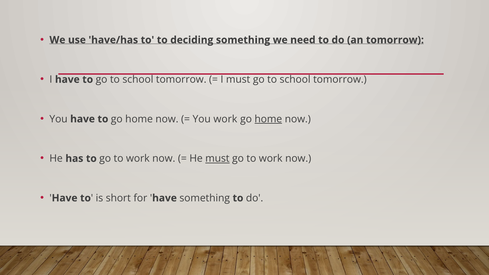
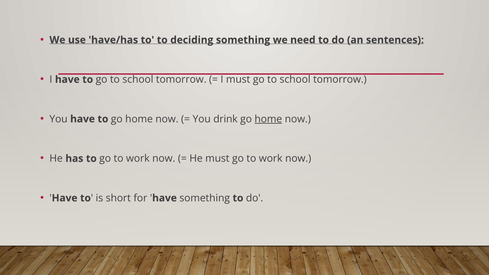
an tomorrow: tomorrow -> sentences
You work: work -> drink
must at (217, 159) underline: present -> none
